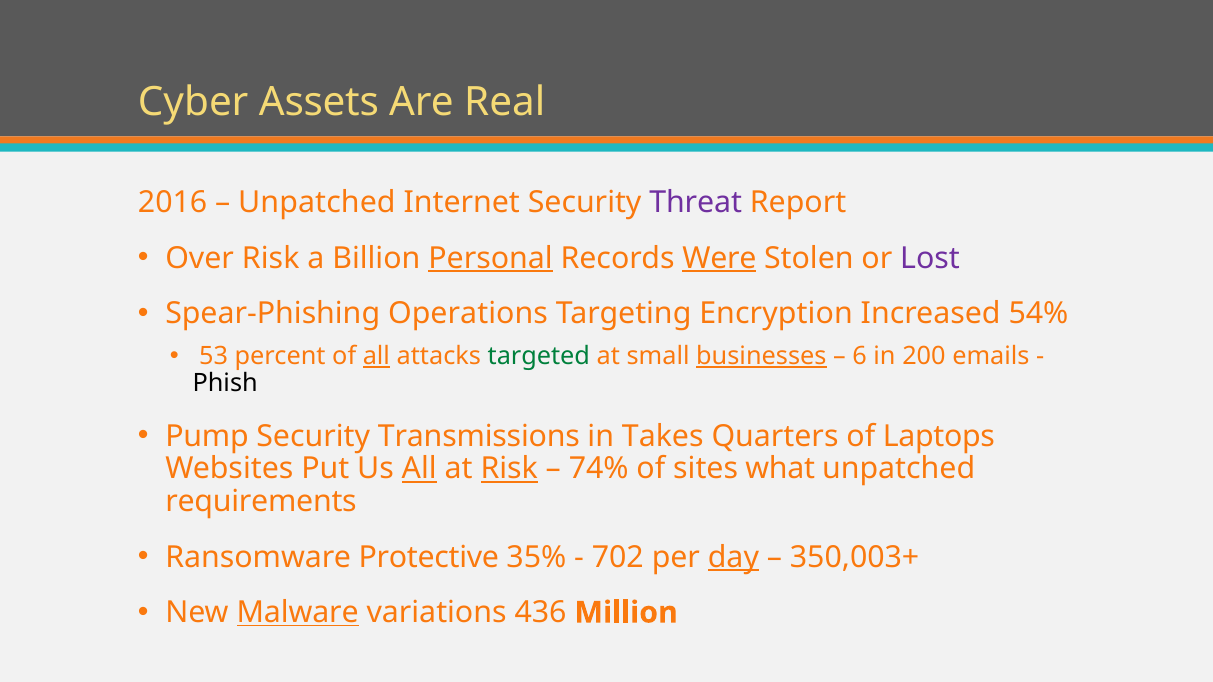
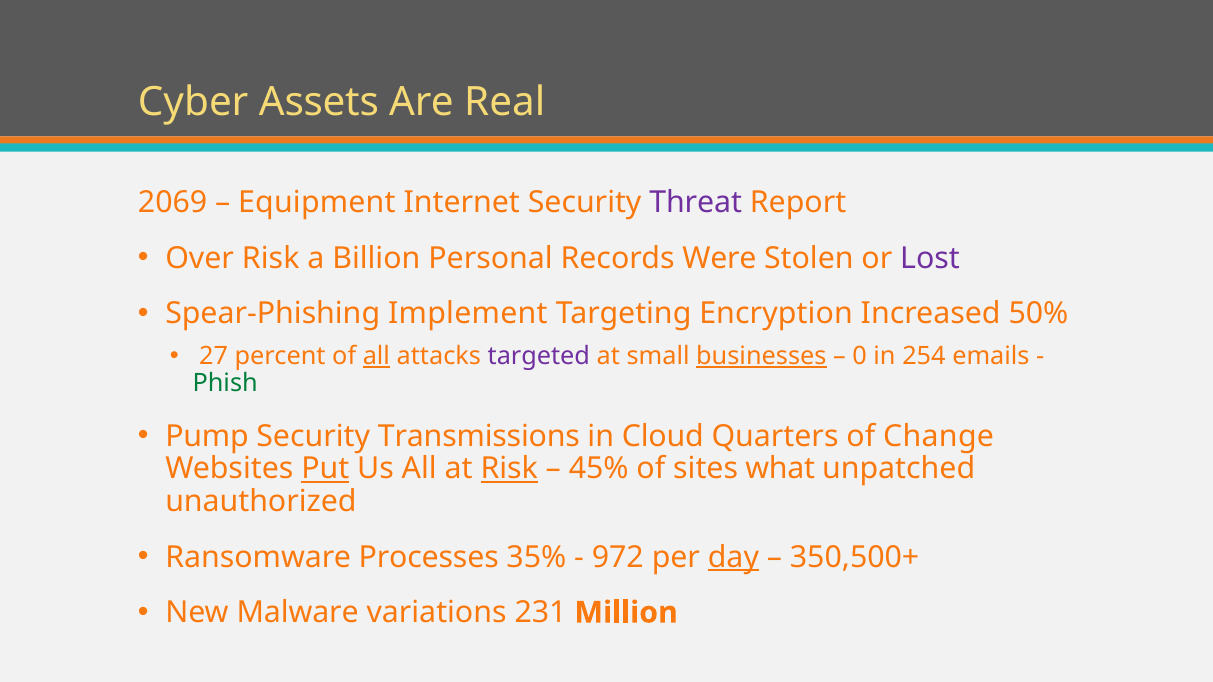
2016: 2016 -> 2069
Unpatched at (317, 203): Unpatched -> Equipment
Personal underline: present -> none
Were underline: present -> none
Operations: Operations -> Implement
54%: 54% -> 50%
53: 53 -> 27
targeted colour: green -> purple
6: 6 -> 0
200: 200 -> 254
Phish colour: black -> green
Takes: Takes -> Cloud
Laptops: Laptops -> Change
Put underline: none -> present
All at (419, 469) underline: present -> none
74%: 74% -> 45%
requirements: requirements -> unauthorized
Protective: Protective -> Processes
702: 702 -> 972
350,003+: 350,003+ -> 350,500+
Malware underline: present -> none
436: 436 -> 231
